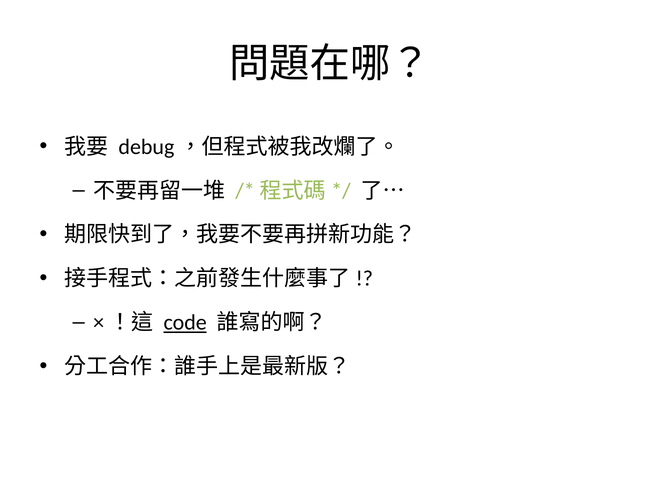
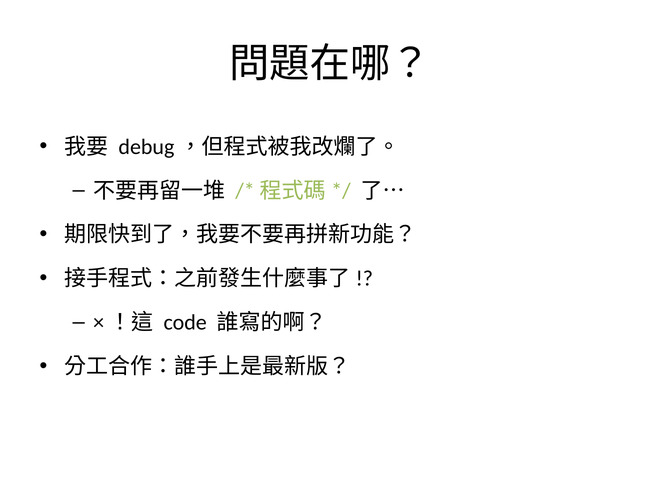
code underline: present -> none
